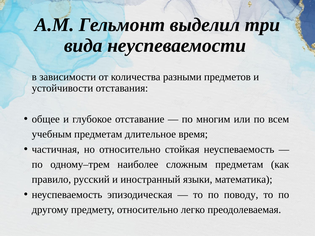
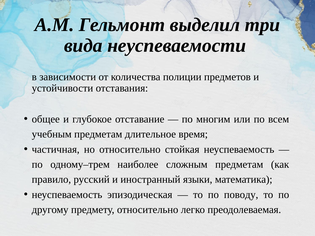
разными: разными -> полиции
